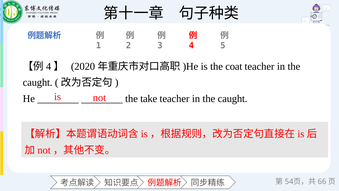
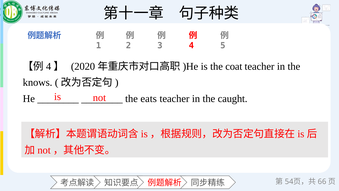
caught at (38, 82): caught -> knows
take: take -> eats
